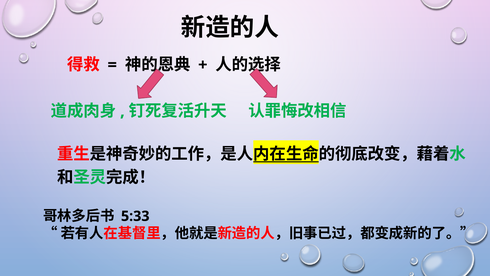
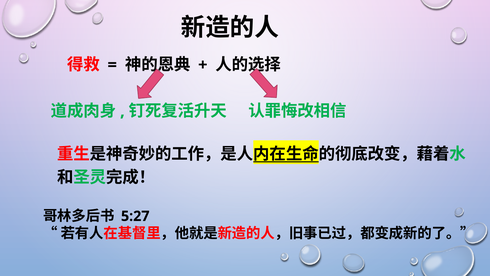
5:33: 5:33 -> 5:27
